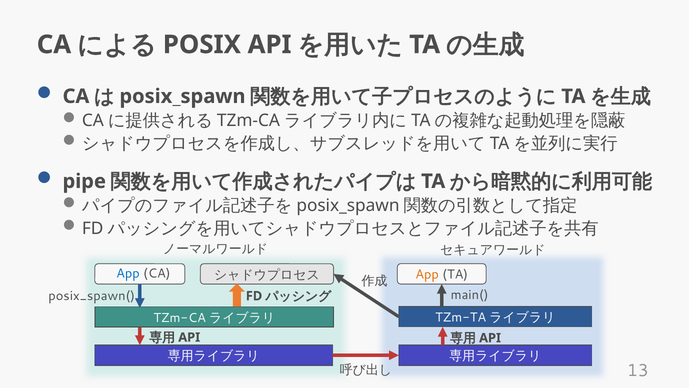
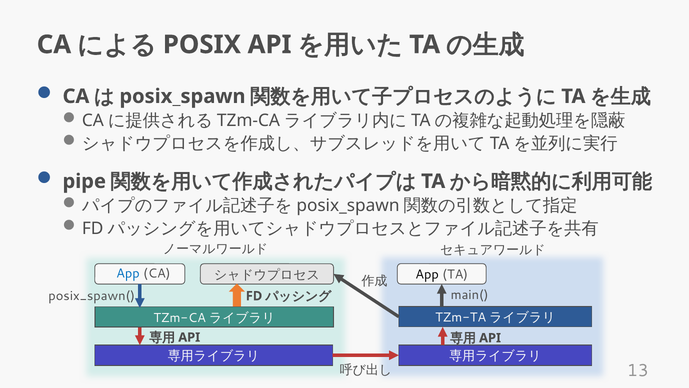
App at (427, 274) colour: orange -> black
